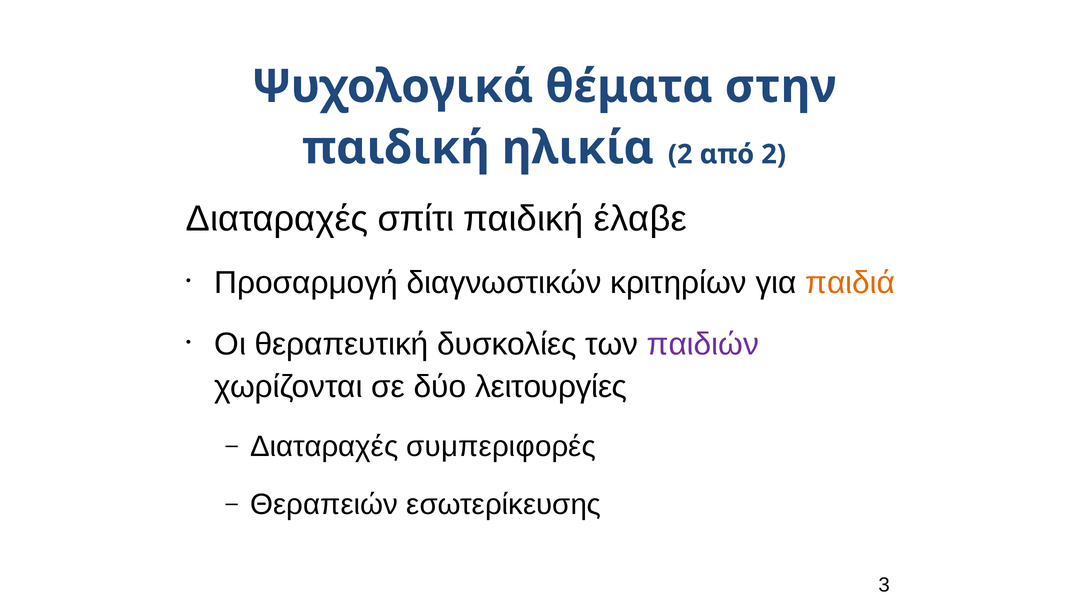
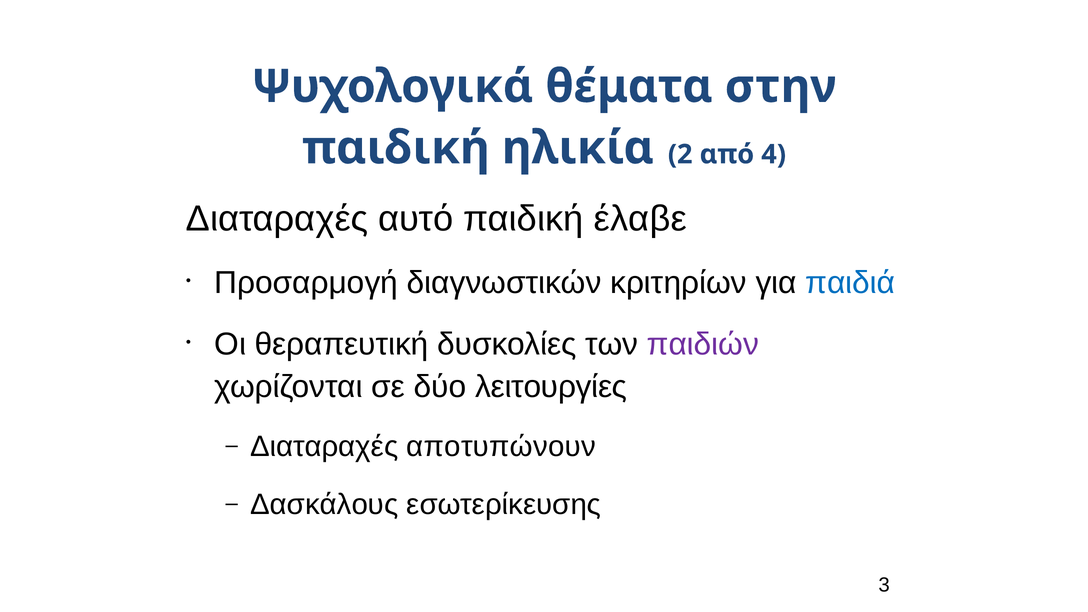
από 2: 2 -> 4
σπίτι: σπίτι -> αυτό
παιδιά colour: orange -> blue
συμπεριφορές: συμπεριφορές -> αποτυπώνουν
Θεραπειών: Θεραπειών -> Δασκάλους
